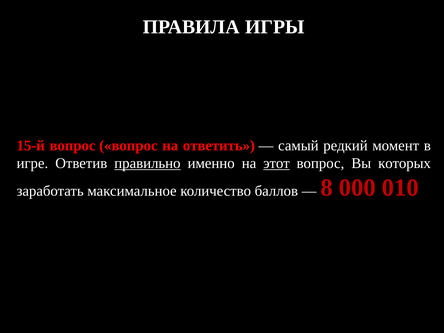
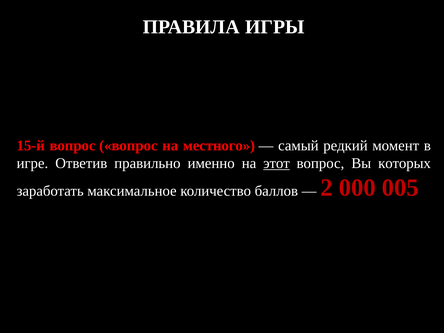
ответить: ответить -> местного
правильно underline: present -> none
8: 8 -> 2
010: 010 -> 005
